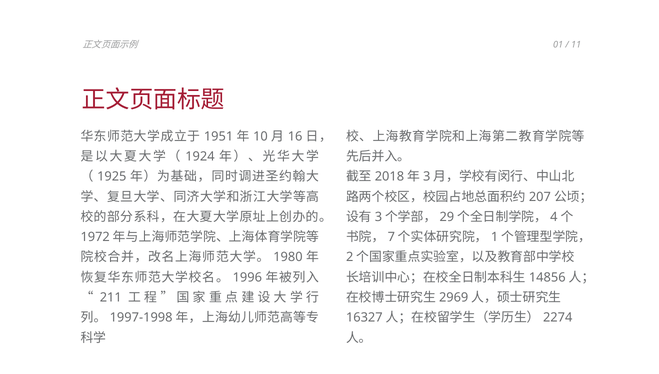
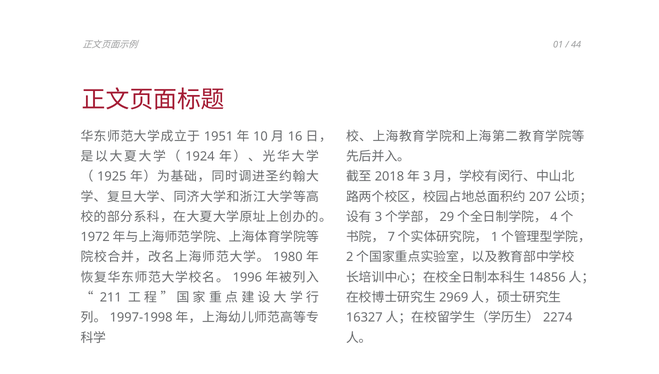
11: 11 -> 44
